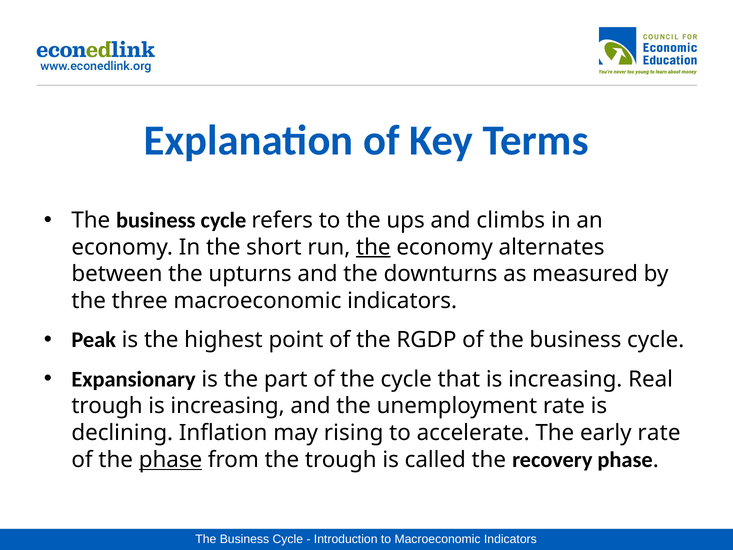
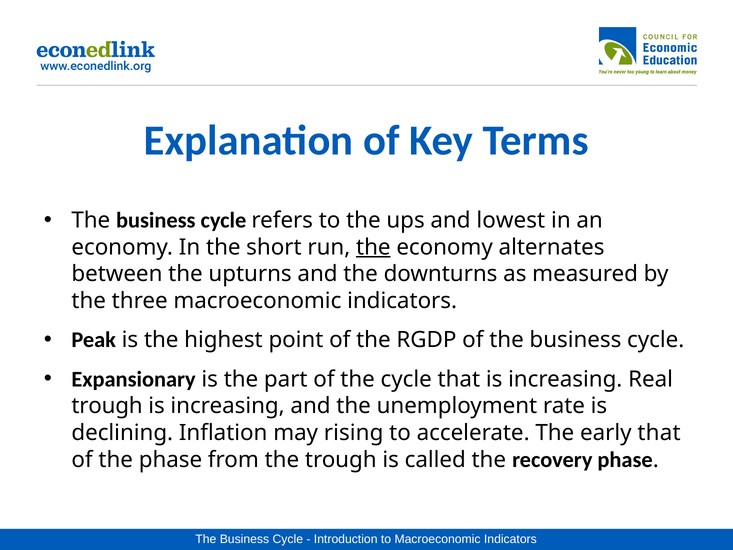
climbs: climbs -> lowest
early rate: rate -> that
phase at (170, 460) underline: present -> none
